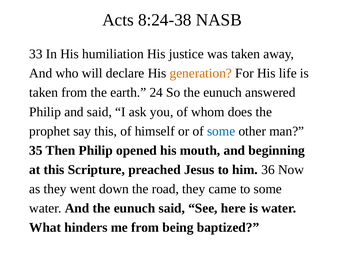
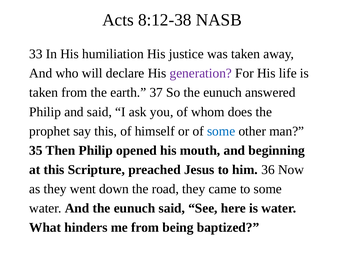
8:24-38: 8:24-38 -> 8:12-38
generation colour: orange -> purple
24: 24 -> 37
